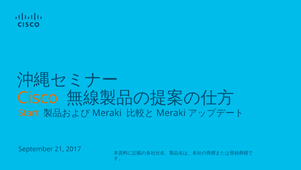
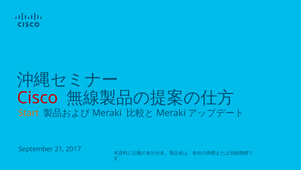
Cisco colour: orange -> red
